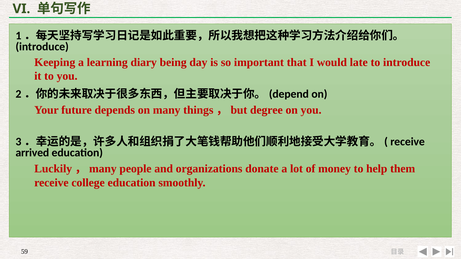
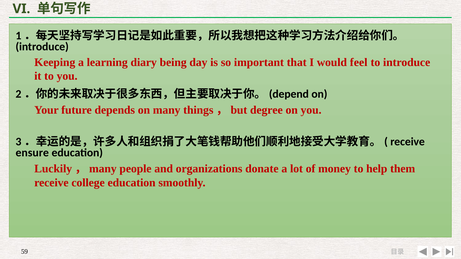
late: late -> feel
arrived: arrived -> ensure
